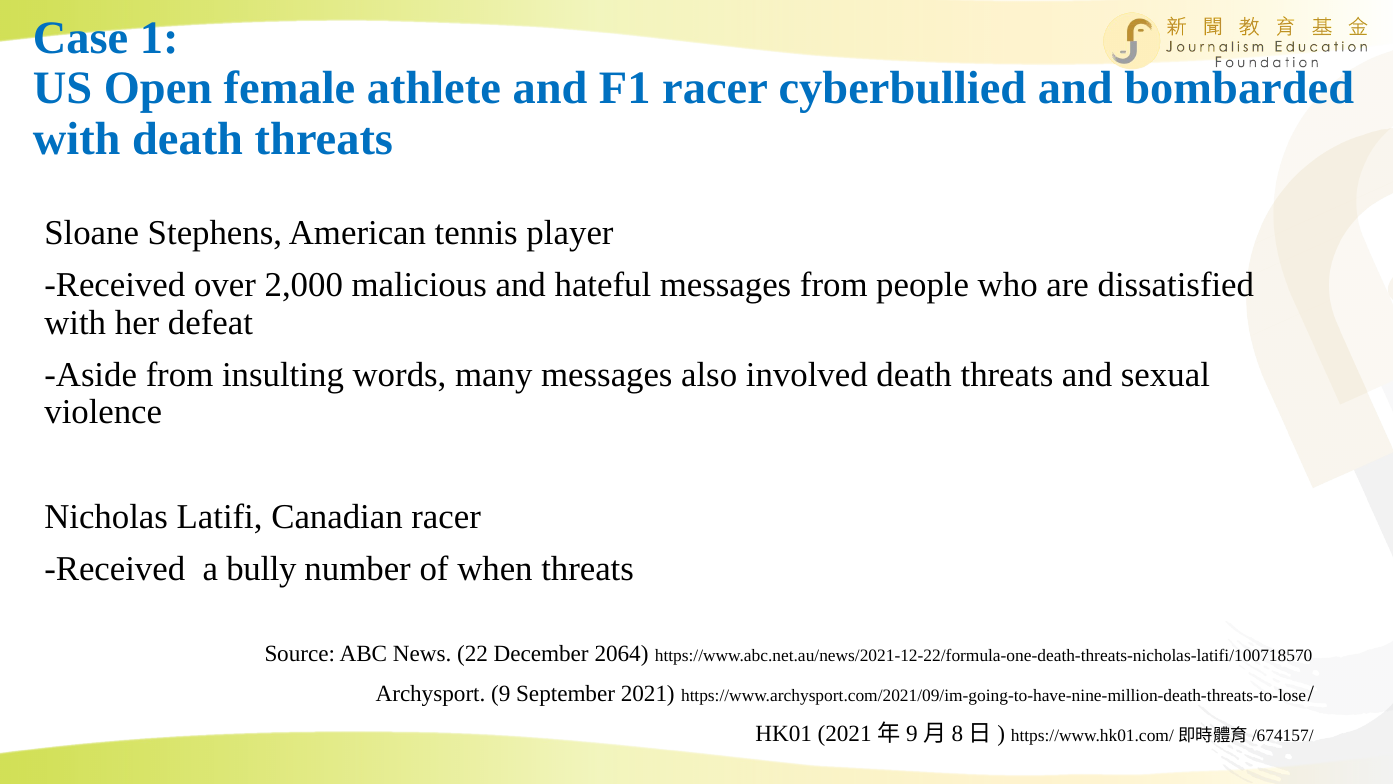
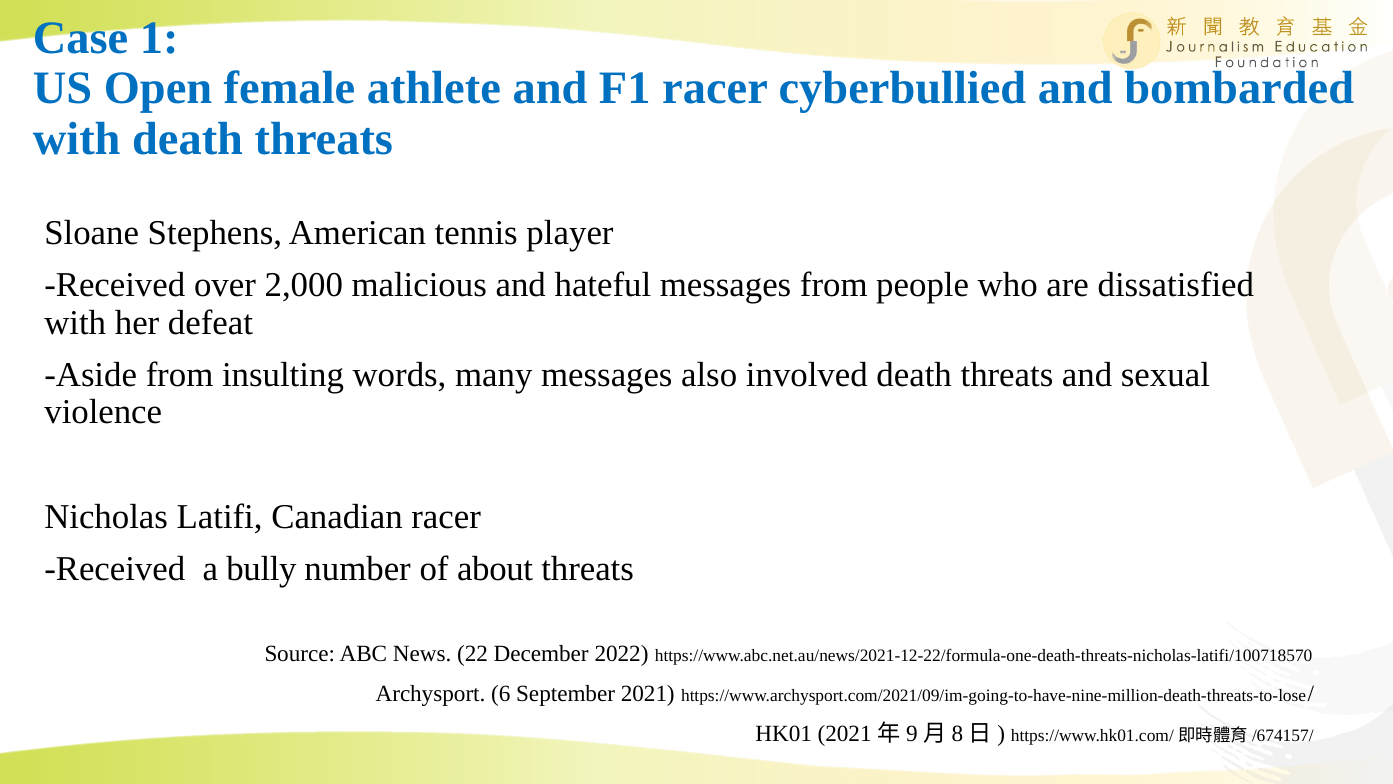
when: when -> about
2064: 2064 -> 2022
9: 9 -> 6
